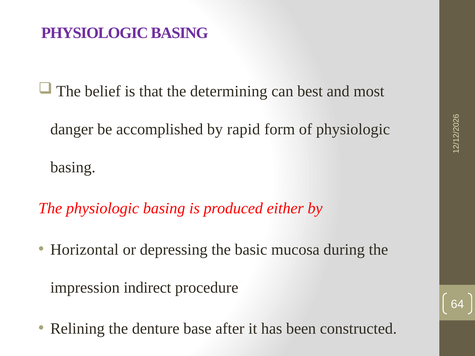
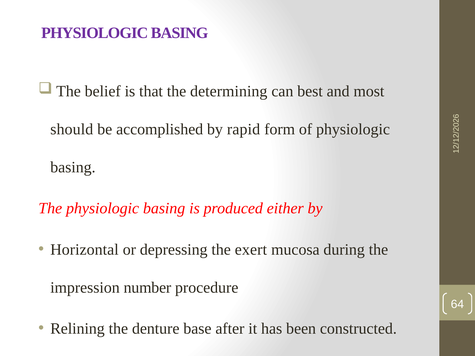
danger: danger -> should
basic: basic -> exert
indirect: indirect -> number
